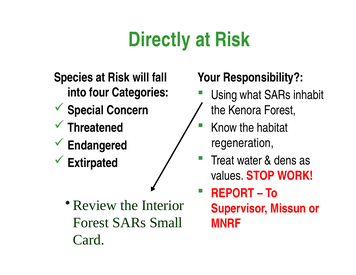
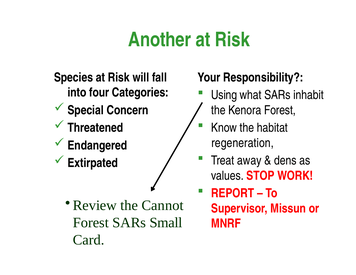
Directly: Directly -> Another
water: water -> away
Interior: Interior -> Cannot
